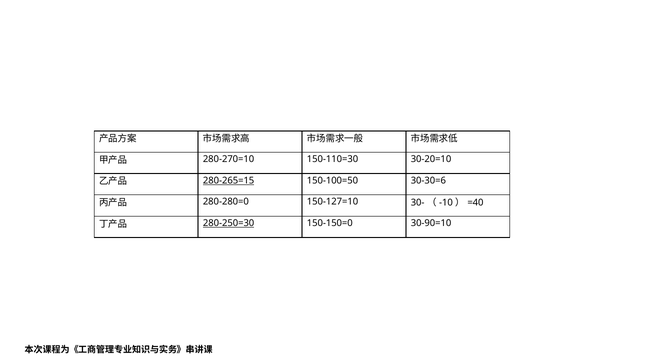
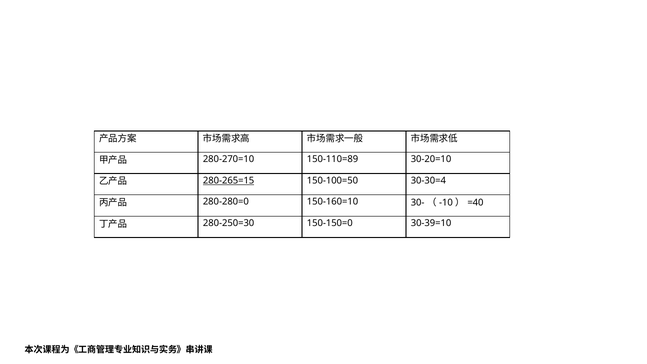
150-110=30: 150-110=30 -> 150-110=89
30-30=6: 30-30=6 -> 30-30=4
150-127=10: 150-127=10 -> 150-160=10
280-250=30 underline: present -> none
30-90=10: 30-90=10 -> 30-39=10
